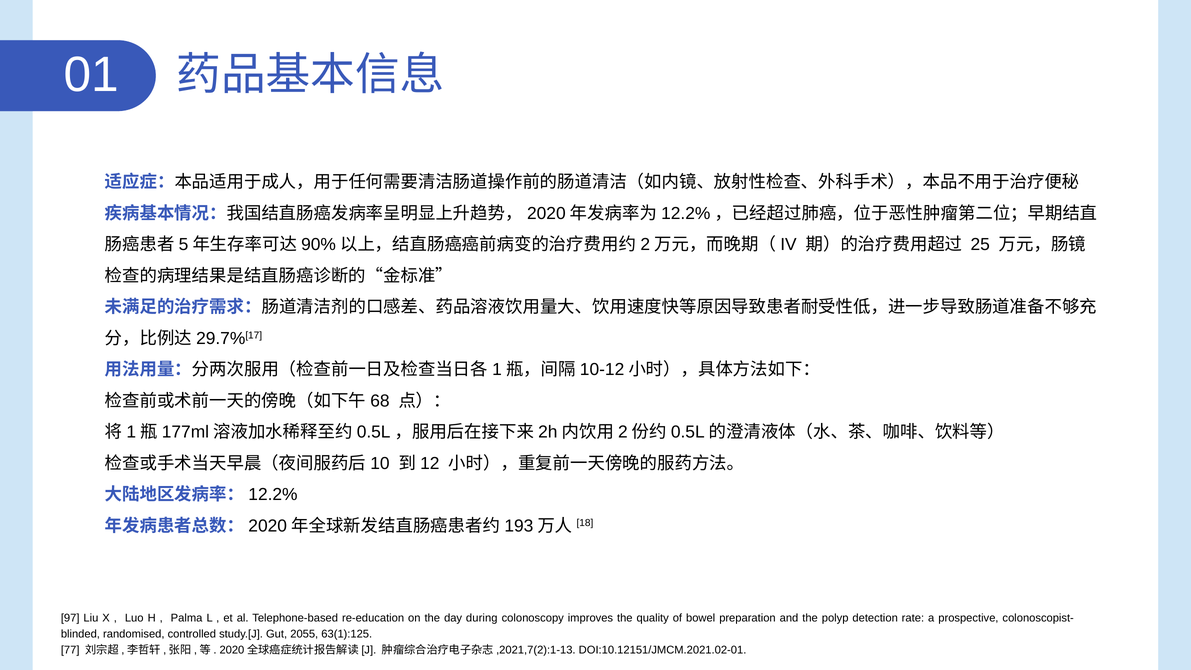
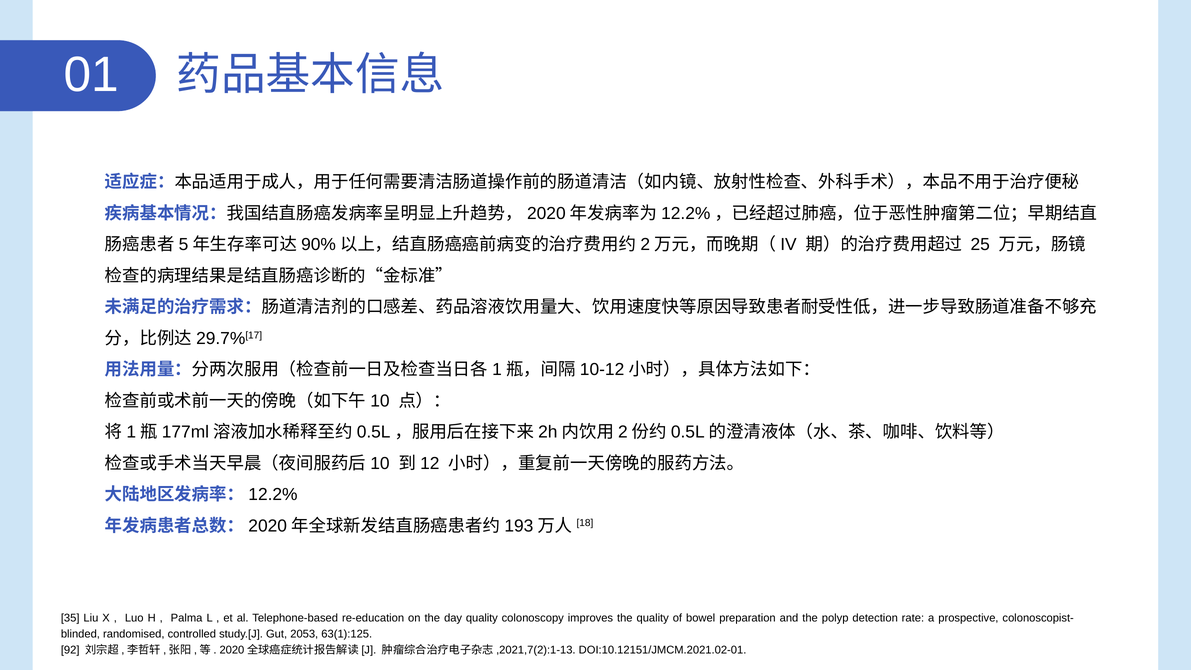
68 at (380, 401): 68 -> 10
97: 97 -> 35
day during: during -> quality
2055: 2055 -> 2053
77: 77 -> 92
